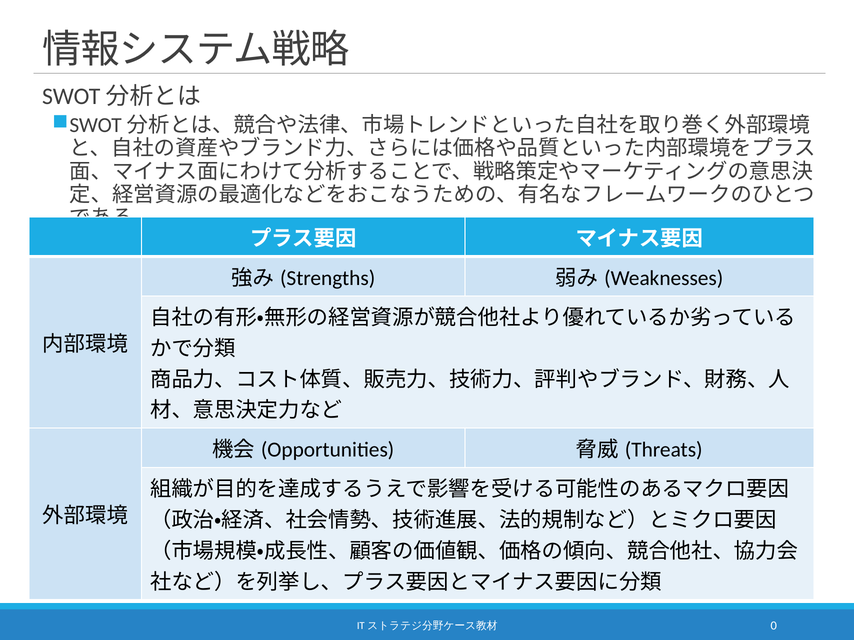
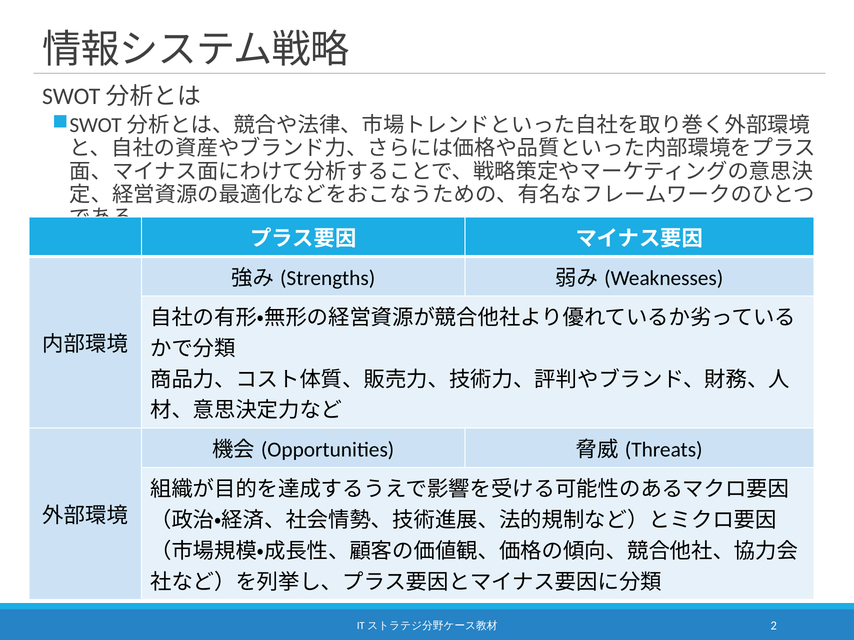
0: 0 -> 2
